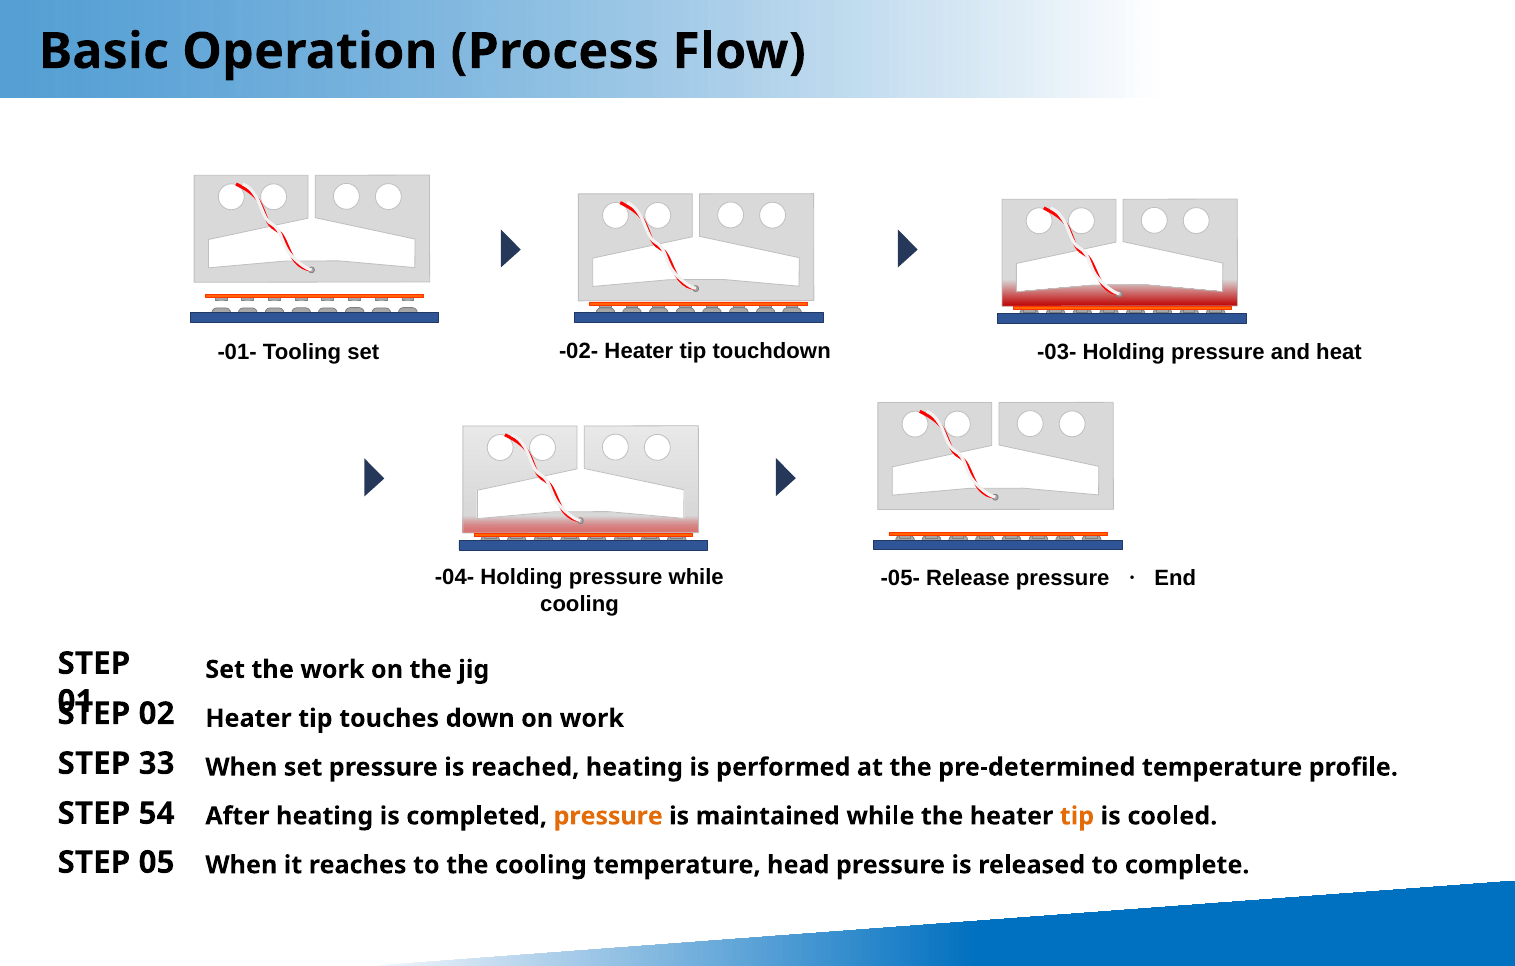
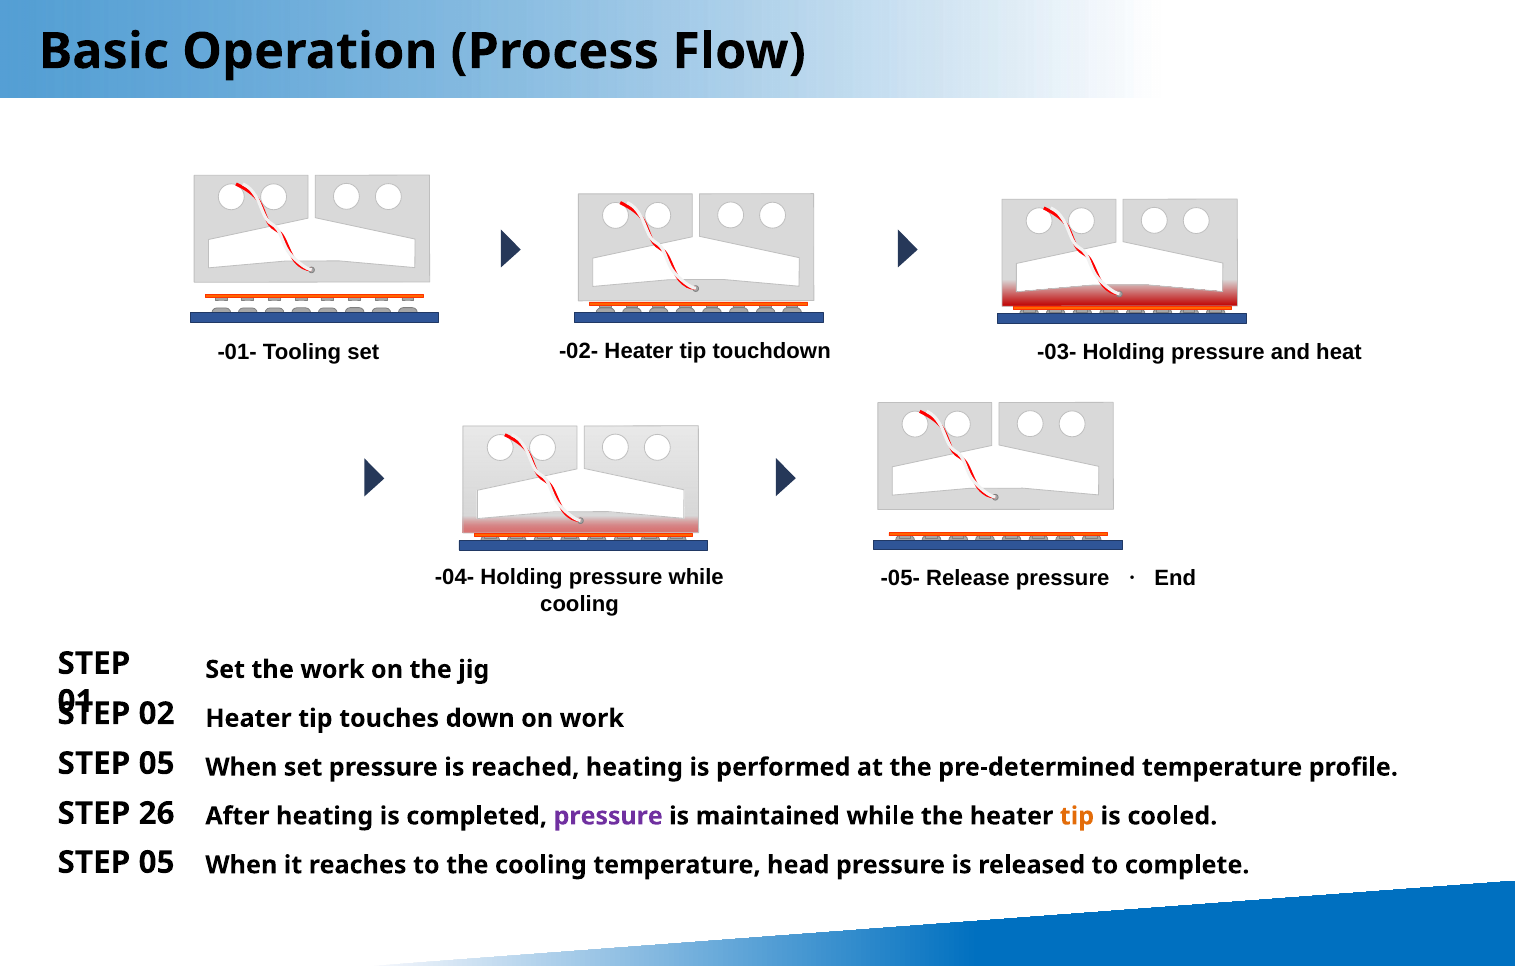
33 at (157, 763): 33 -> 05
54: 54 -> 26
pressure at (608, 816) colour: orange -> purple
